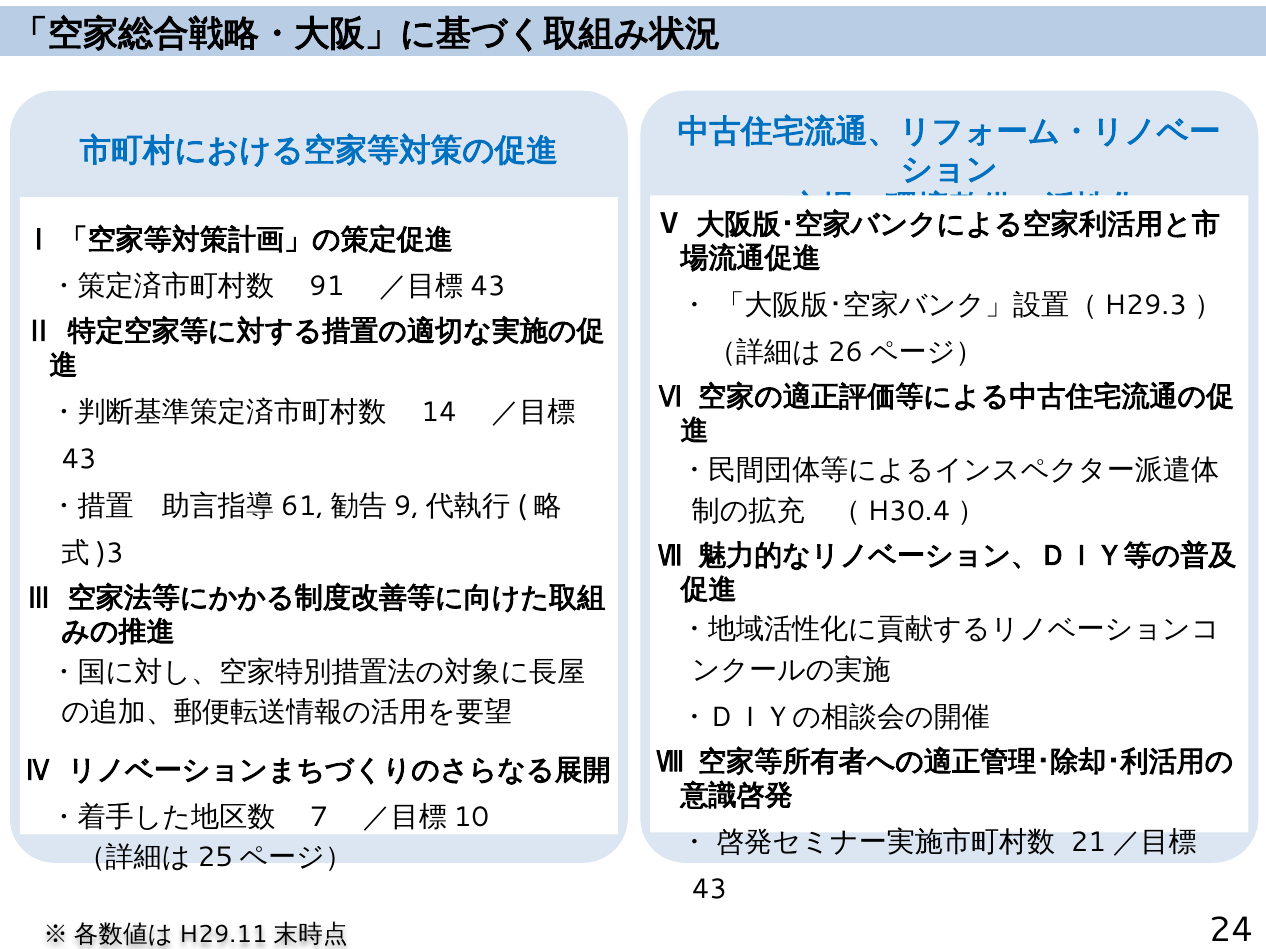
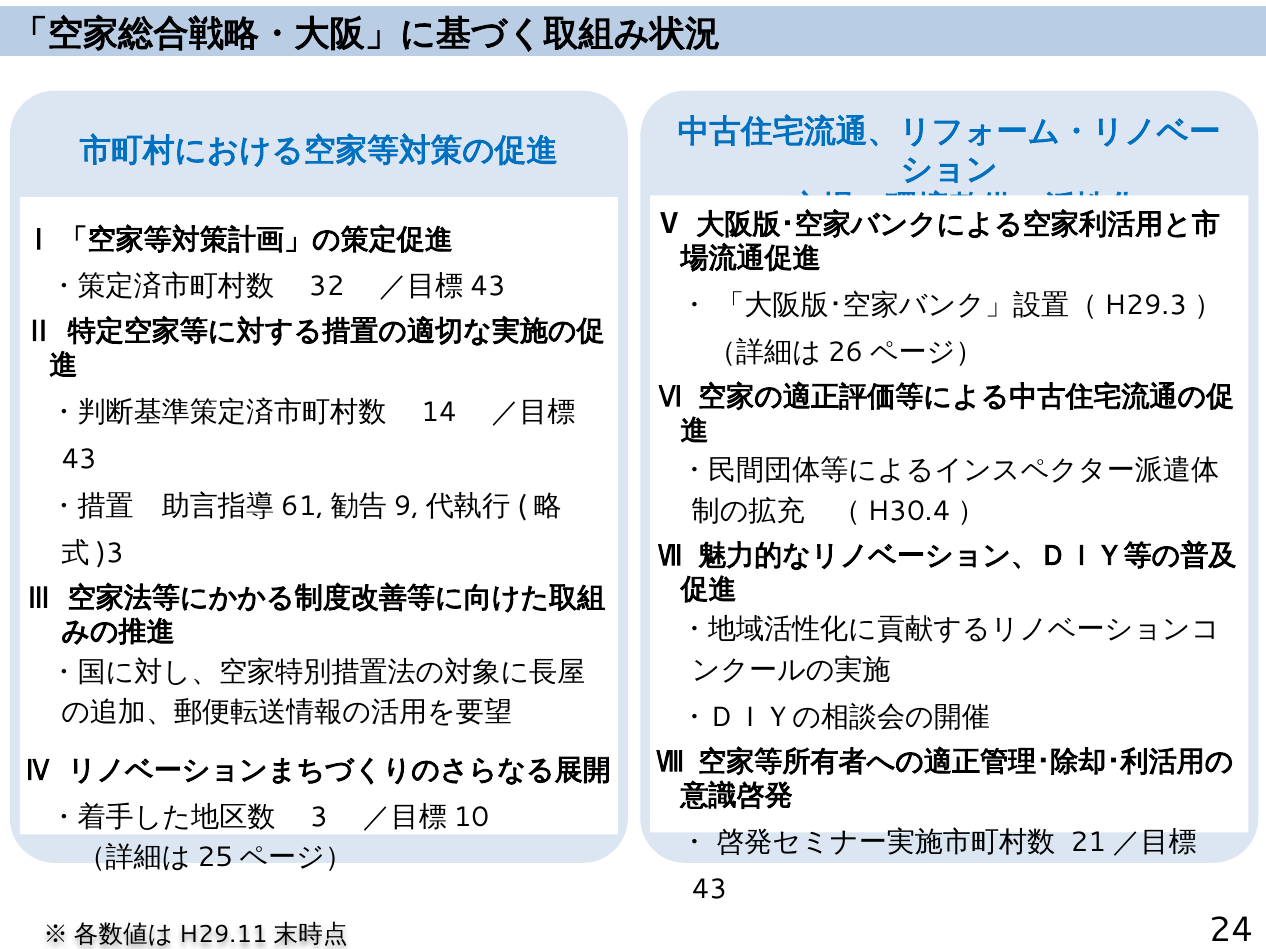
91: 91 -> 32
7: 7 -> 3
